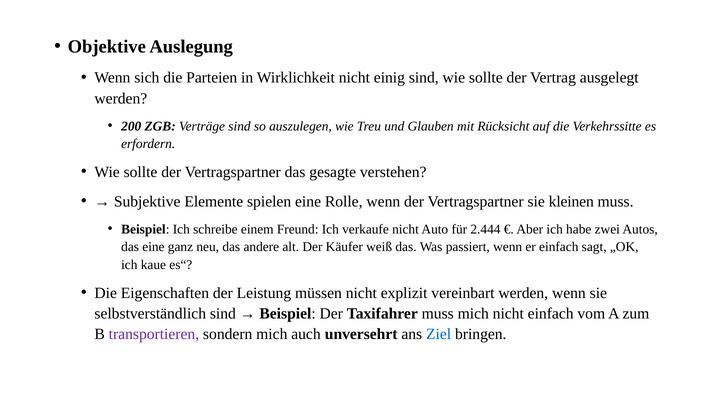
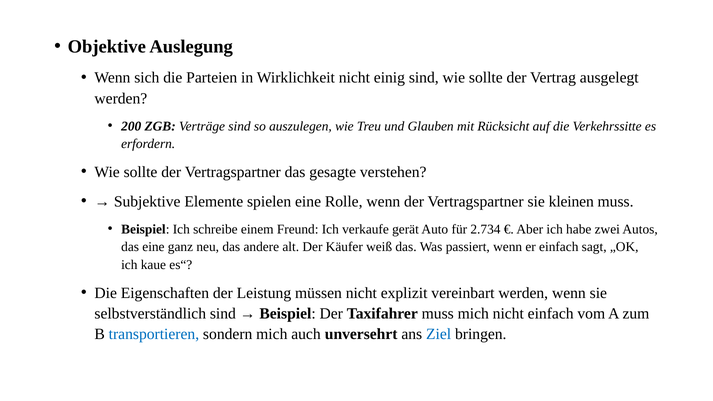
verkaufe nicht: nicht -> gerät
2.444: 2.444 -> 2.734
transportieren colour: purple -> blue
